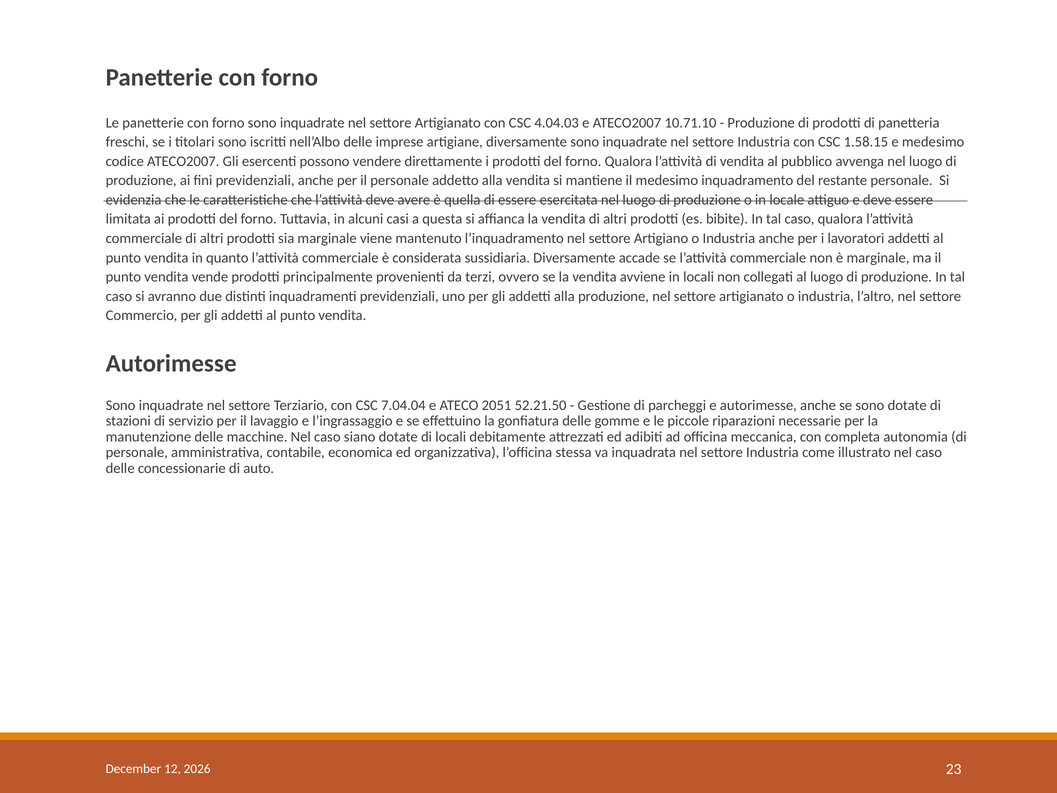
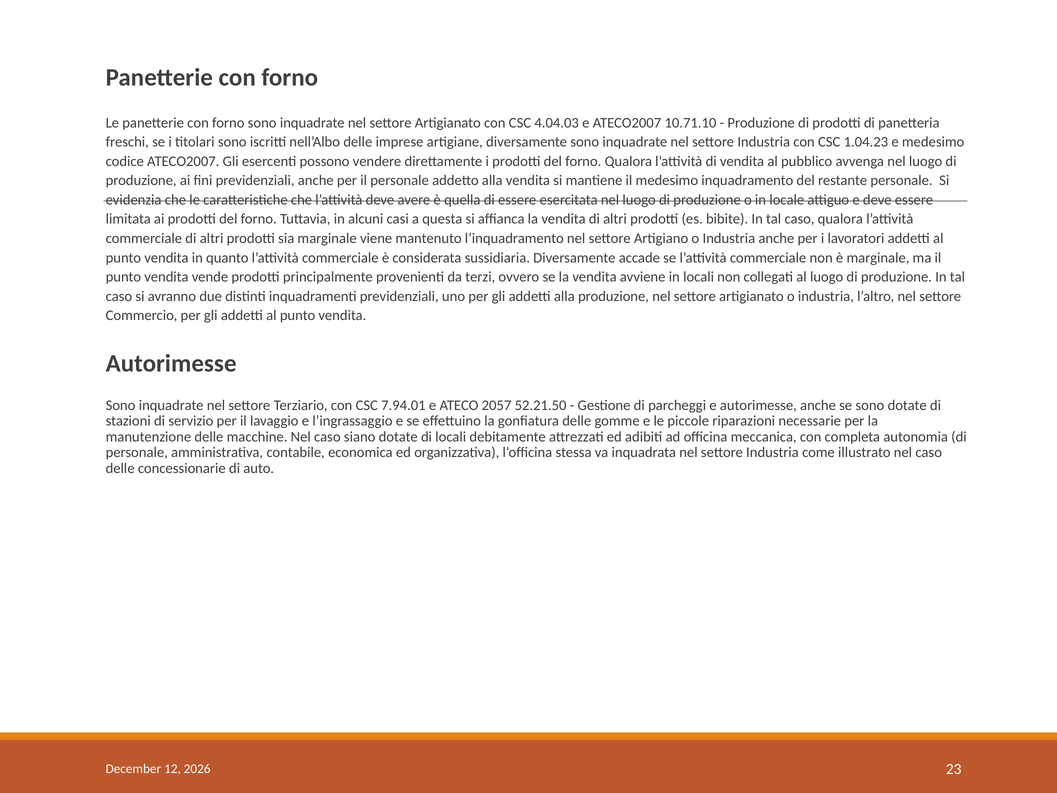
1.58.15: 1.58.15 -> 1.04.23
7.04.04: 7.04.04 -> 7.94.01
2051: 2051 -> 2057
